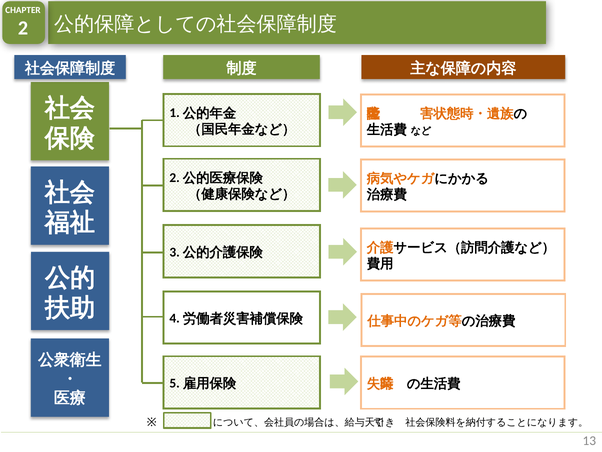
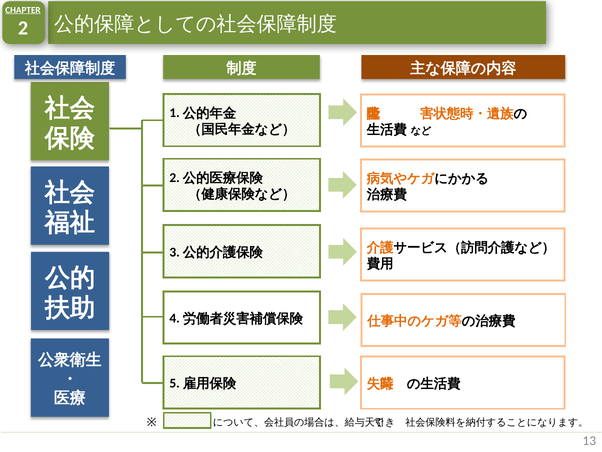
CHAPTER underline: none -> present
